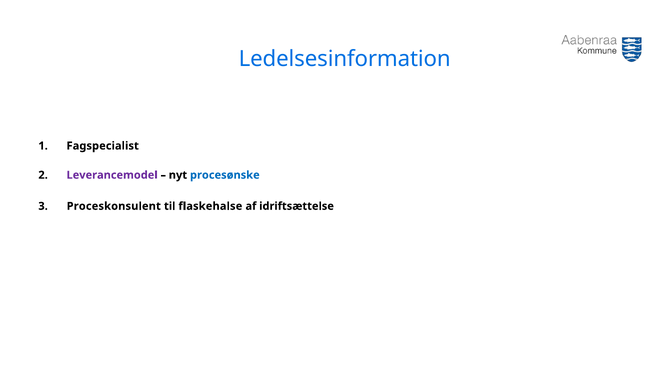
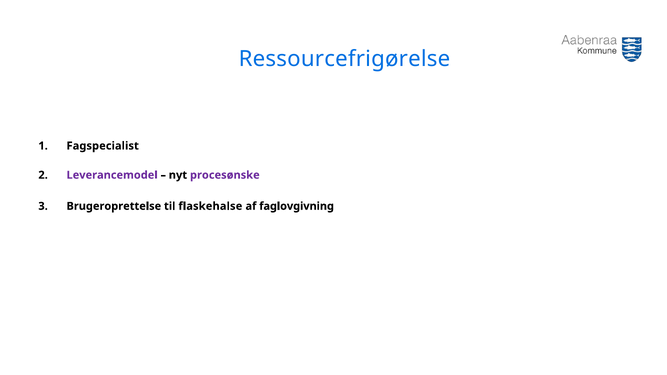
Ledelsesinformation: Ledelsesinformation -> Ressourcefrigørelse
procesønske colour: blue -> purple
Proceskonsulent: Proceskonsulent -> Brugeroprettelse
idriftsættelse: idriftsættelse -> faglovgivning
